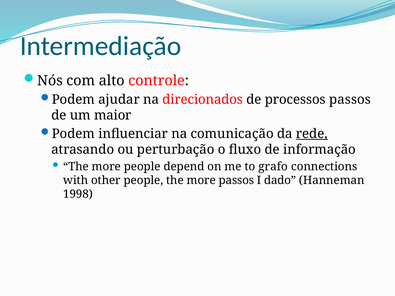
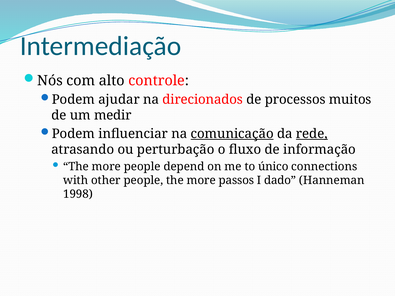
processos passos: passos -> muitos
maior: maior -> medir
comunicação underline: none -> present
grafo: grafo -> único
